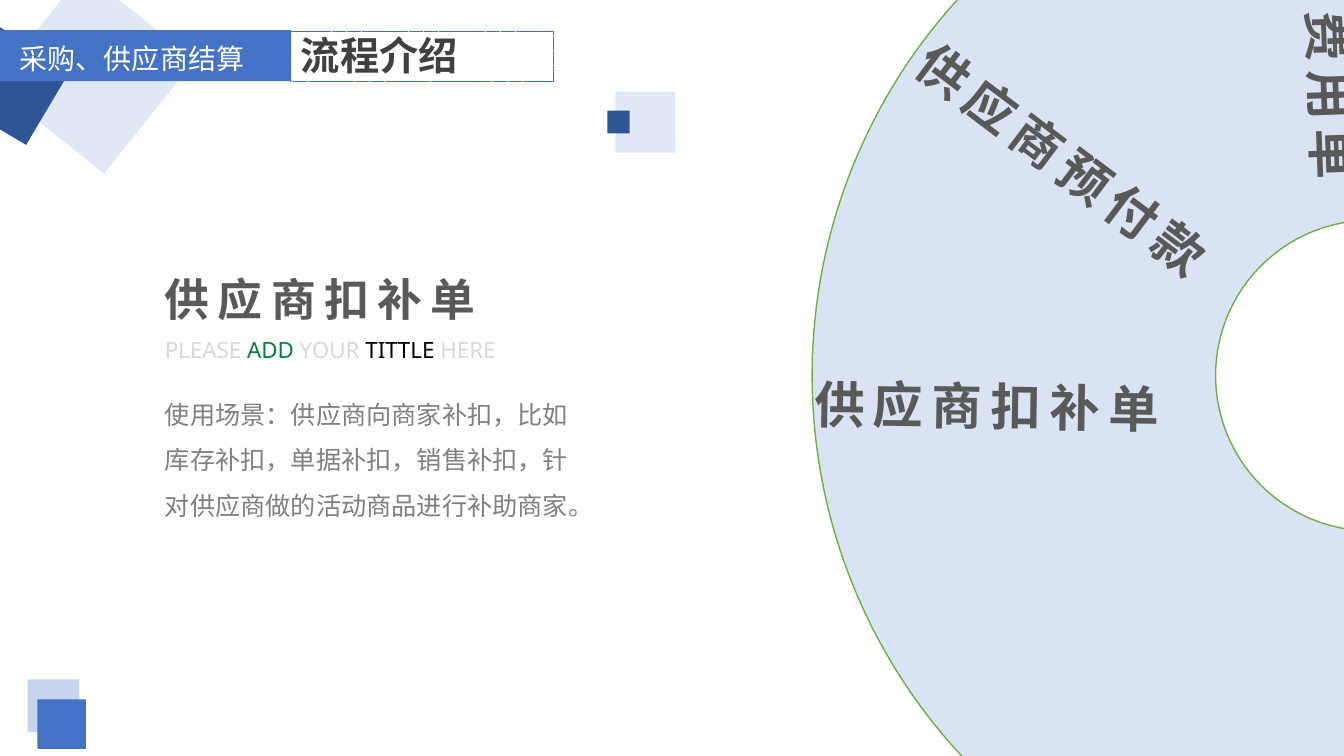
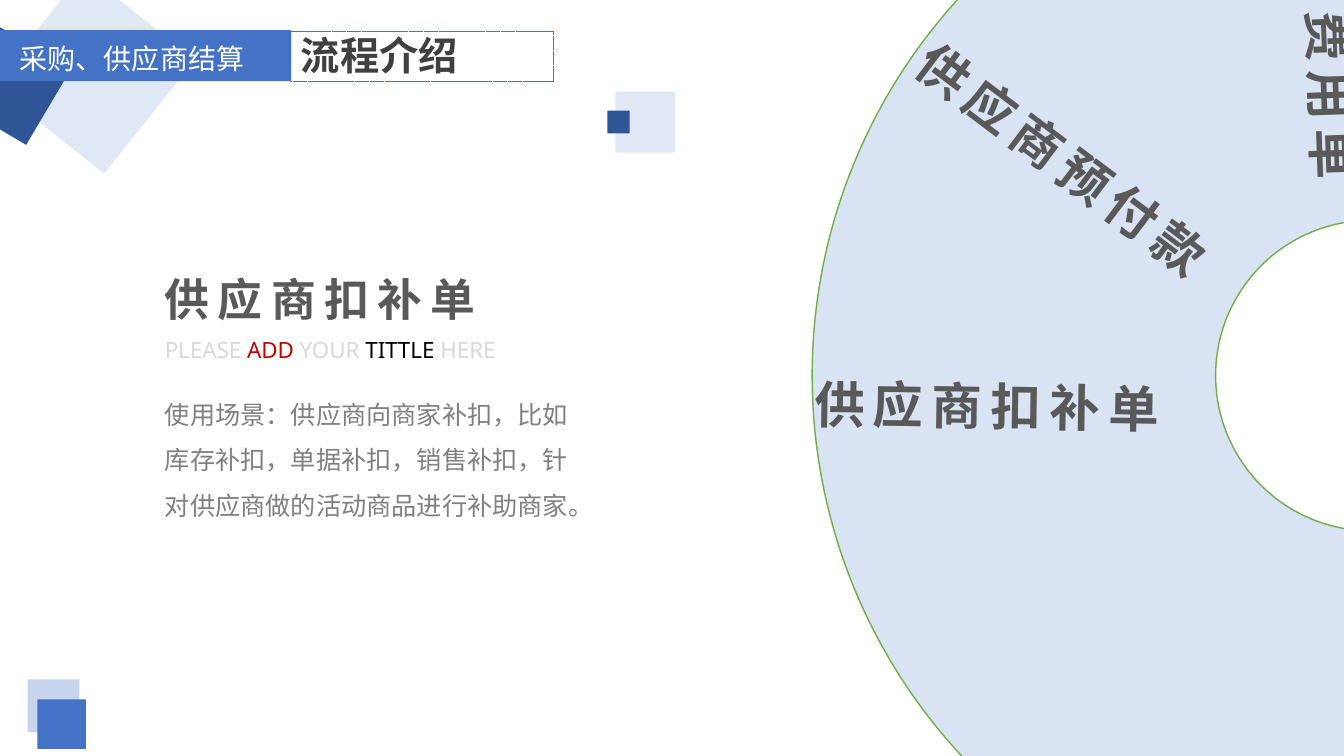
ADD colour: green -> red
